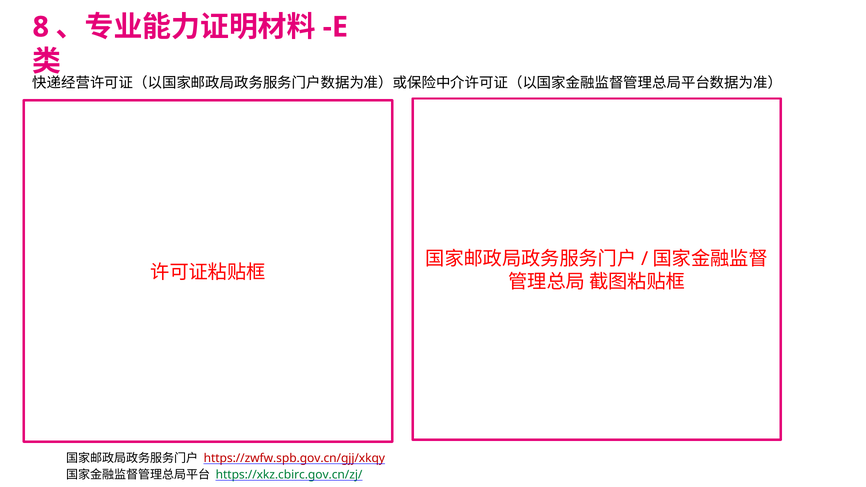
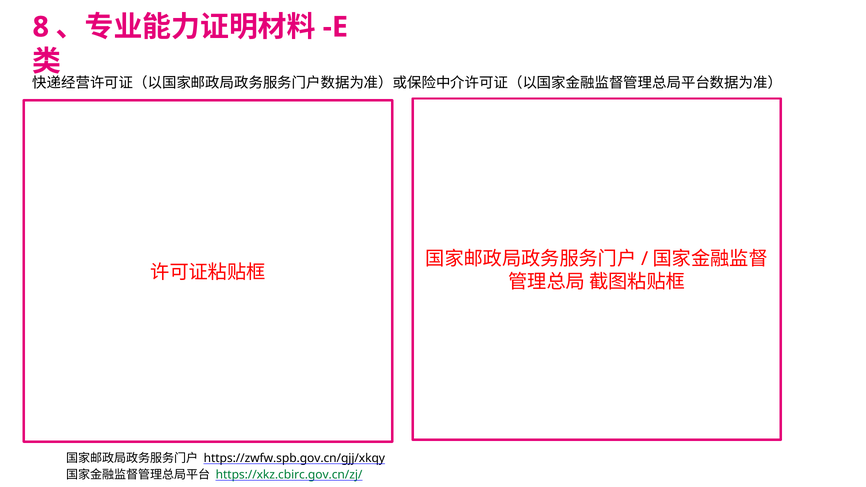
https://zwfw.spb.gov.cn/gjj/xkqy colour: red -> black
